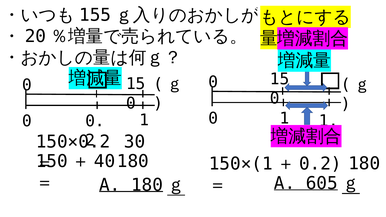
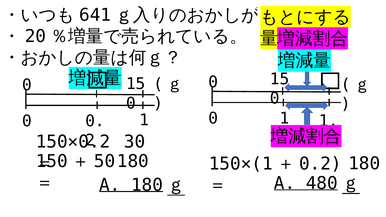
155: 155 -> 641
40: 40 -> 50
605: 605 -> 480
